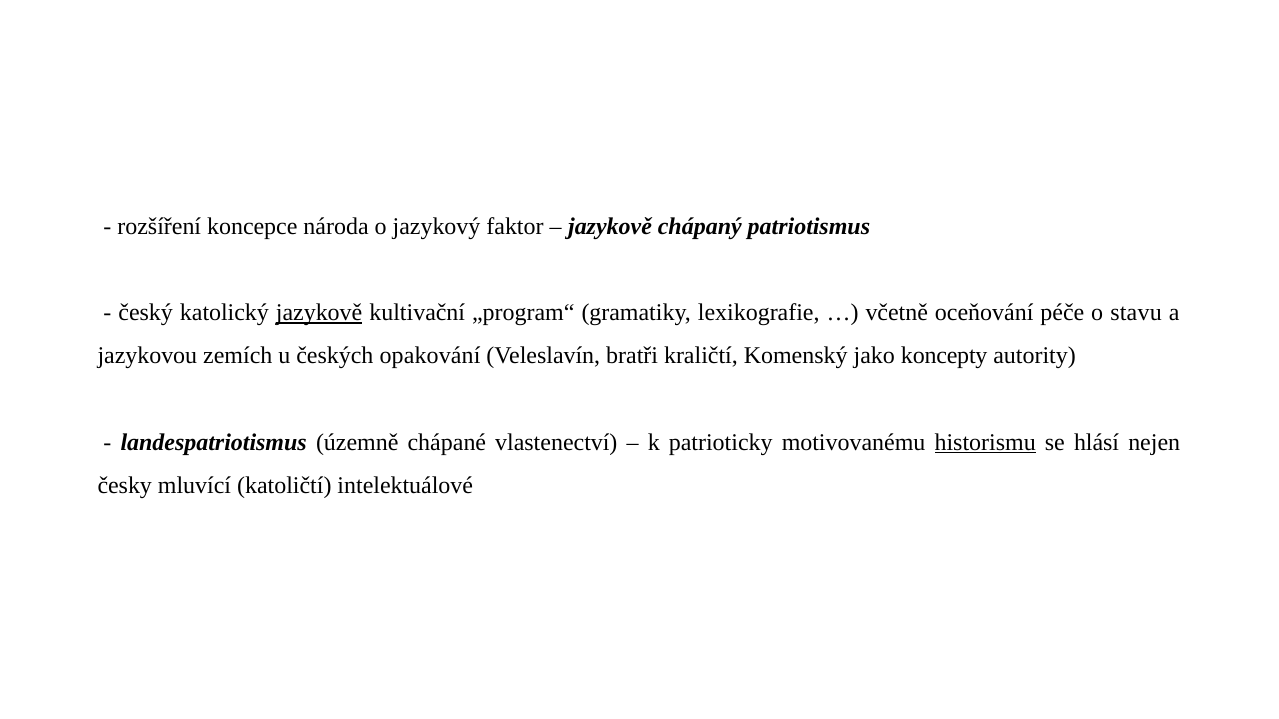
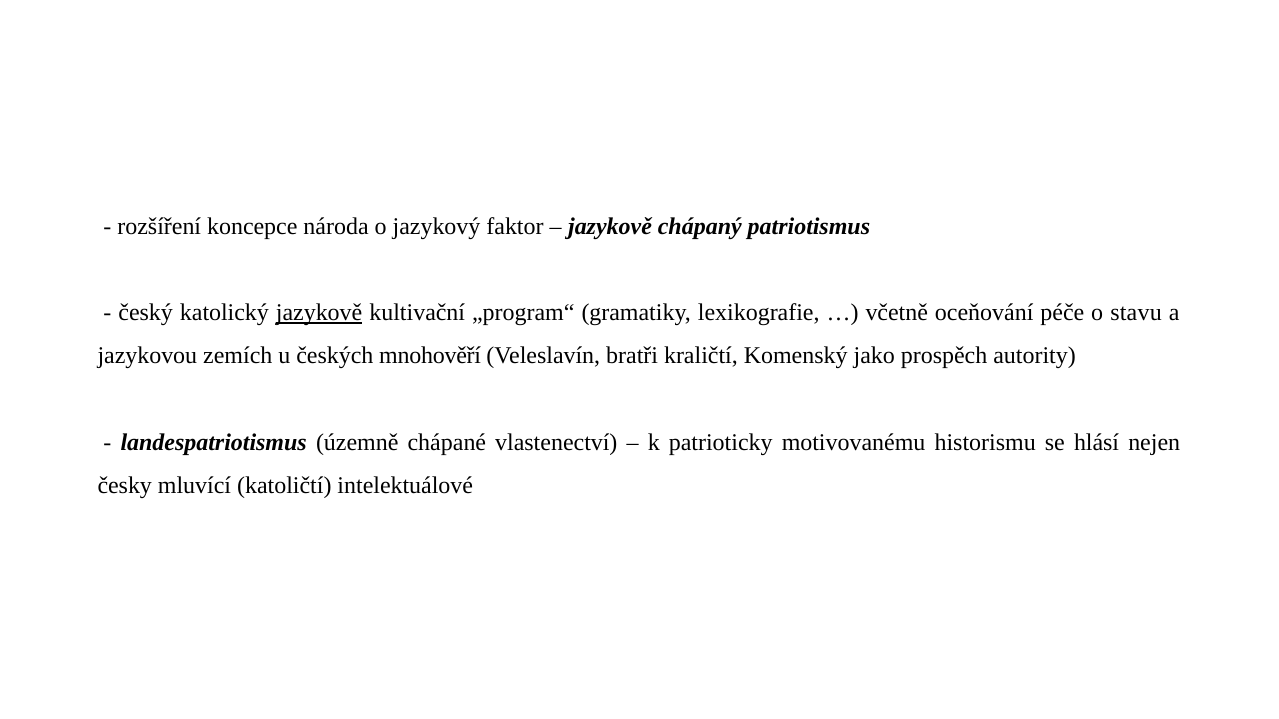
opakování: opakování -> mnohověří
koncepty: koncepty -> prospěch
historismu underline: present -> none
